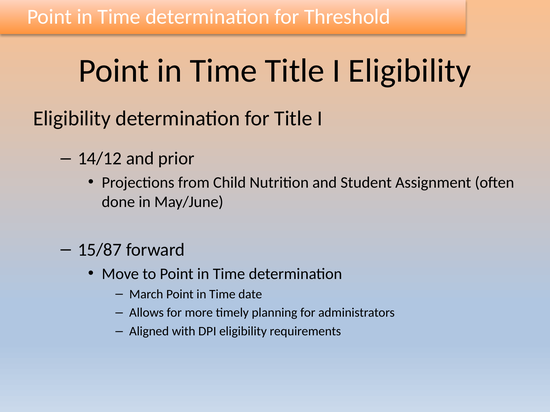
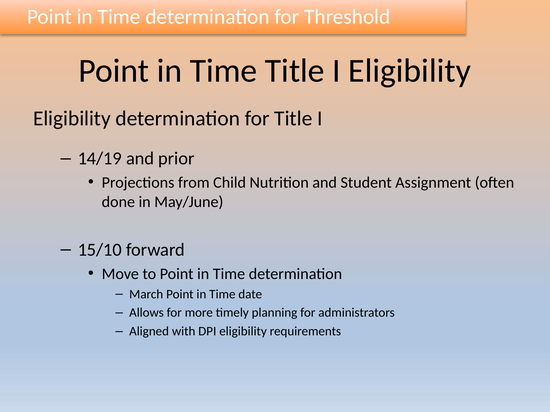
14/12: 14/12 -> 14/19
15/87: 15/87 -> 15/10
